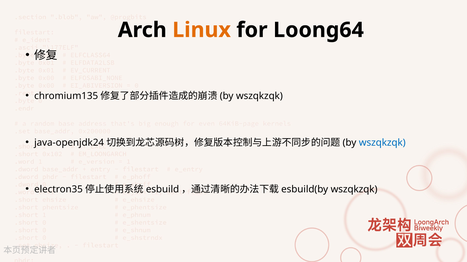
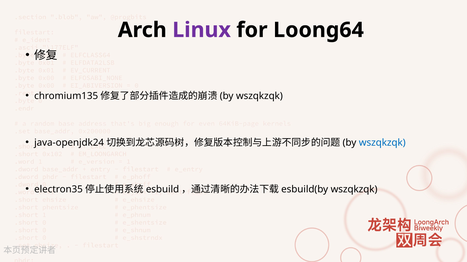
Linux colour: orange -> purple
